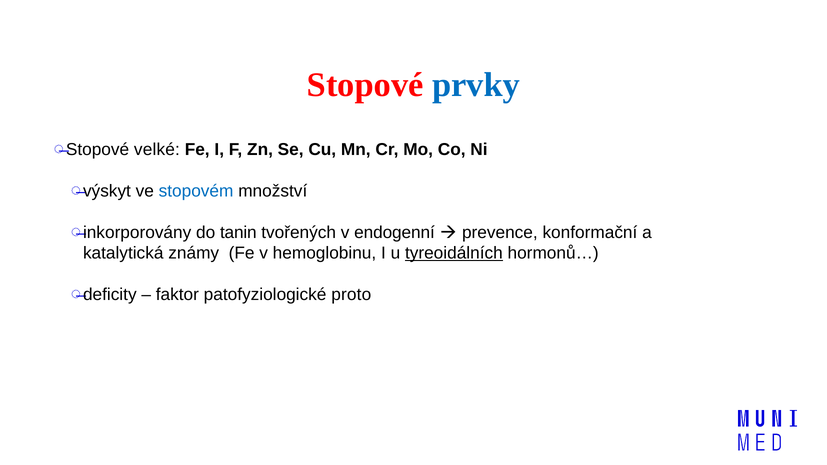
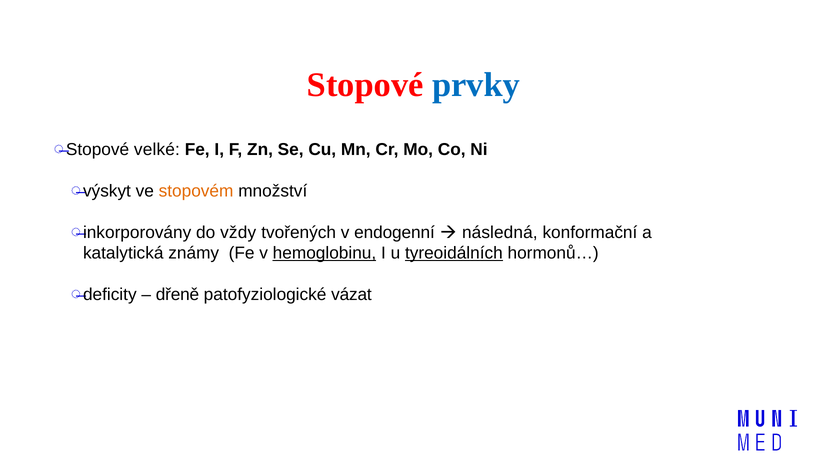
stopovém colour: blue -> orange
tanin: tanin -> vždy
prevence: prevence -> následná
hemoglobinu underline: none -> present
faktor: faktor -> dřeně
proto: proto -> vázat
